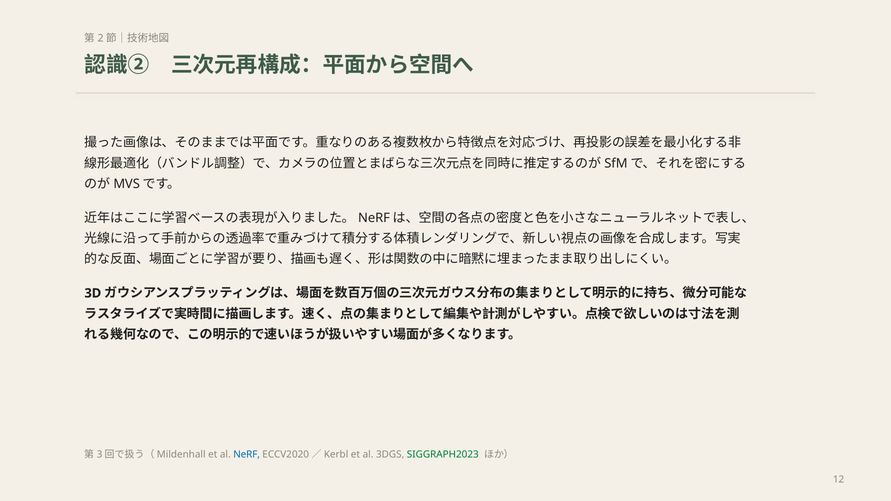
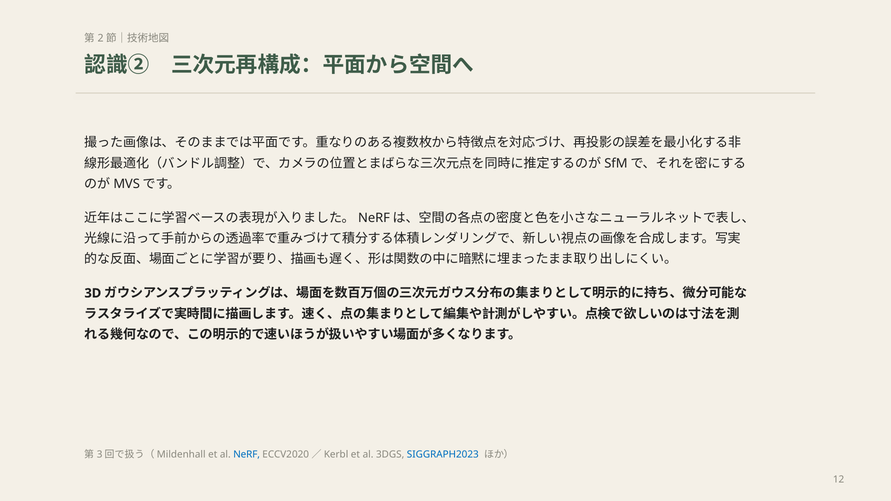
SIGGRAPH2023 colour: green -> blue
